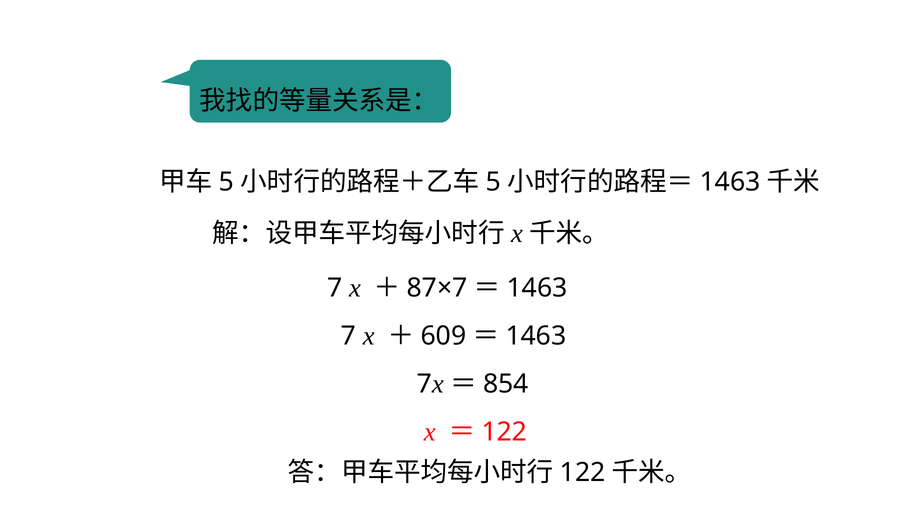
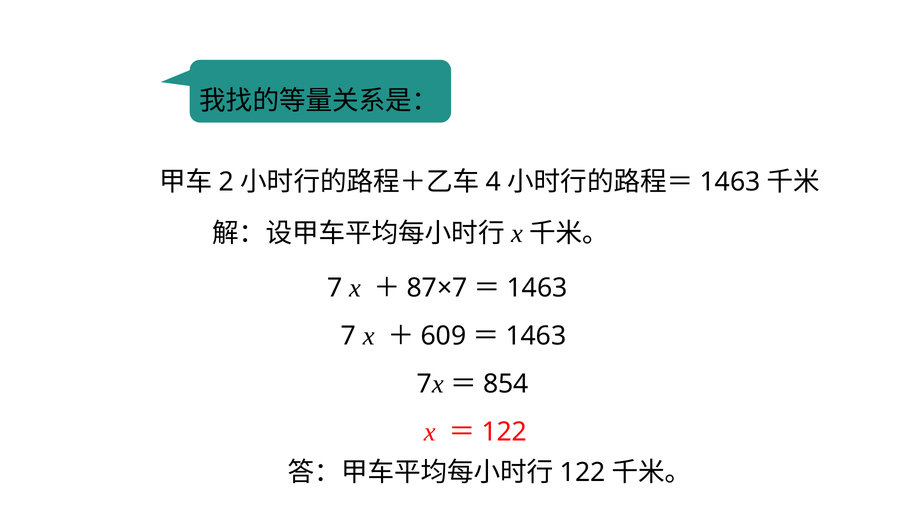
5 at (226, 182): 5 -> 2
5 at (493, 182): 5 -> 4
